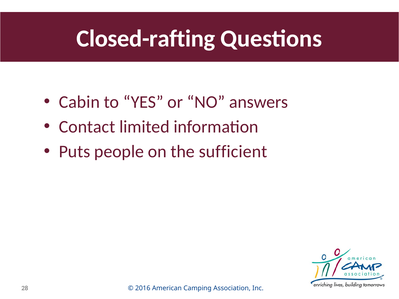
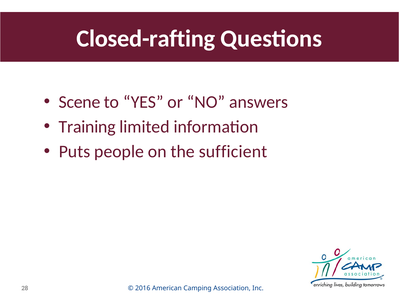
Cabin: Cabin -> Scene
Contact: Contact -> Training
